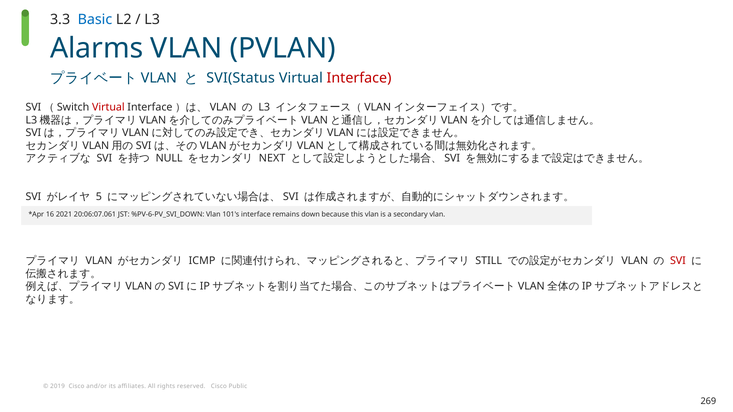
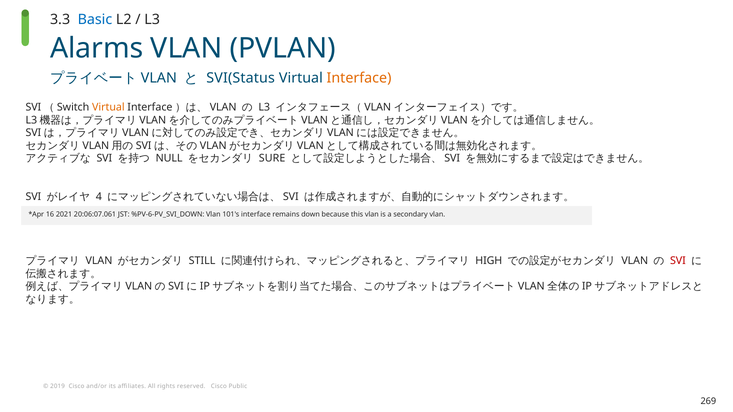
Interface at (359, 78) colour: red -> orange
Virtual at (108, 107) colour: red -> orange
NEXT: NEXT -> SURE
5: 5 -> 4
ICMP: ICMP -> STILL
STILL: STILL -> HIGH
